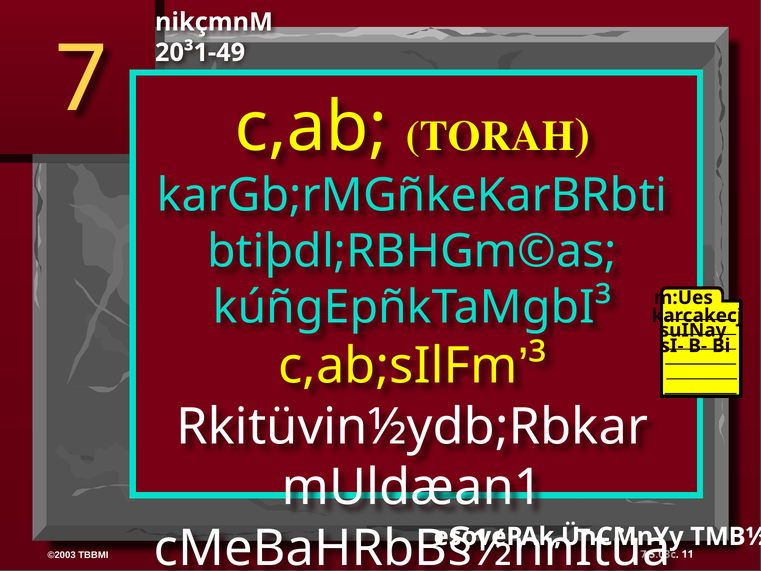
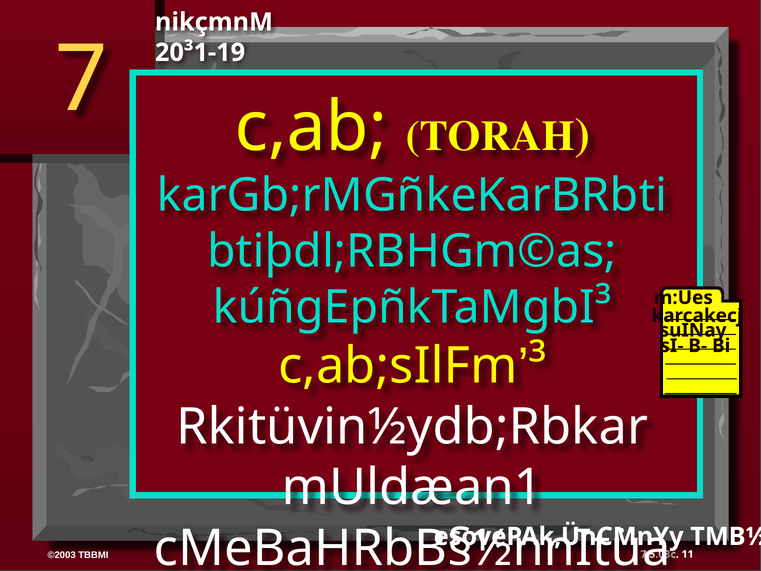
20³1-49: 20³1-49 -> 20³1-19
